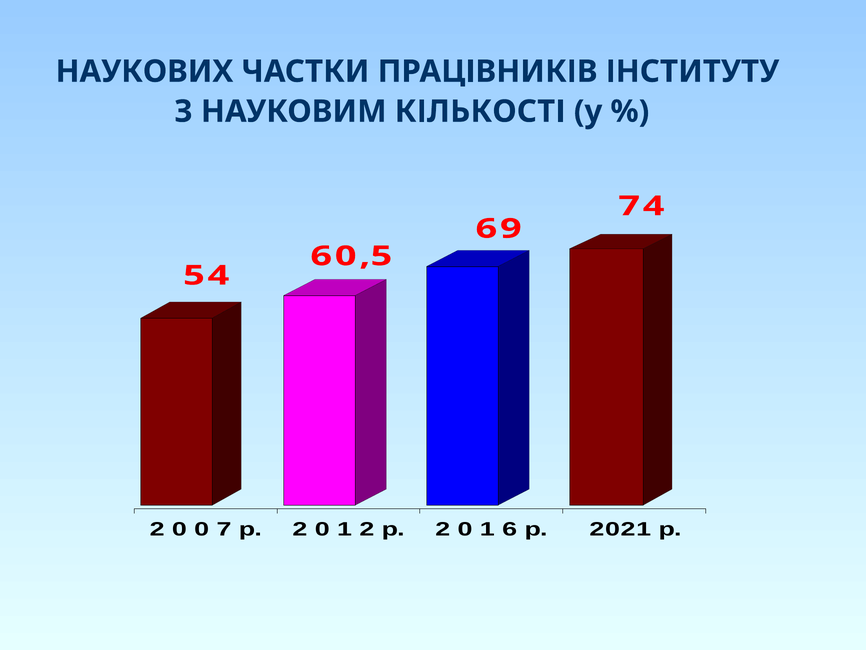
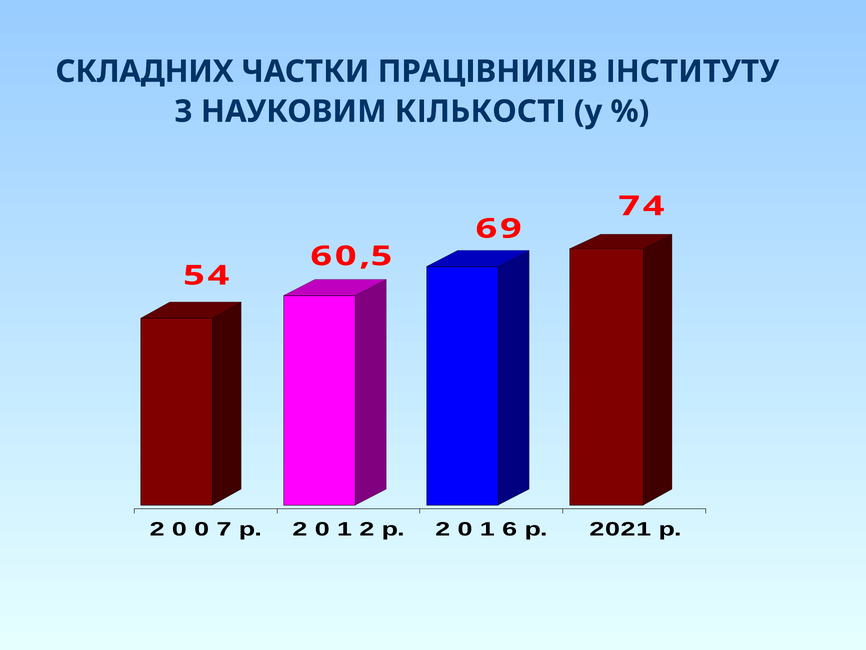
НАУКОВИХ: НАУКОВИХ -> СКЛАДНИХ
